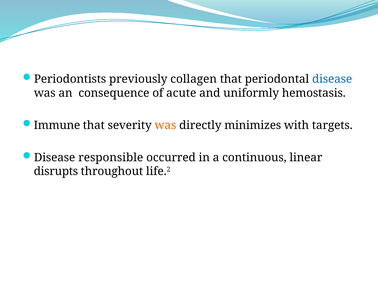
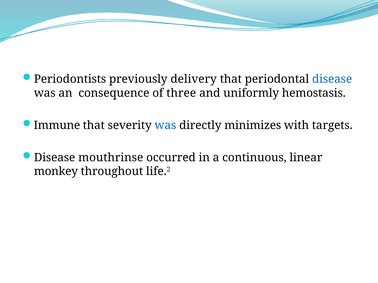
collagen: collagen -> delivery
acute: acute -> three
was at (165, 125) colour: orange -> blue
responsible: responsible -> mouthrinse
disrupts: disrupts -> monkey
